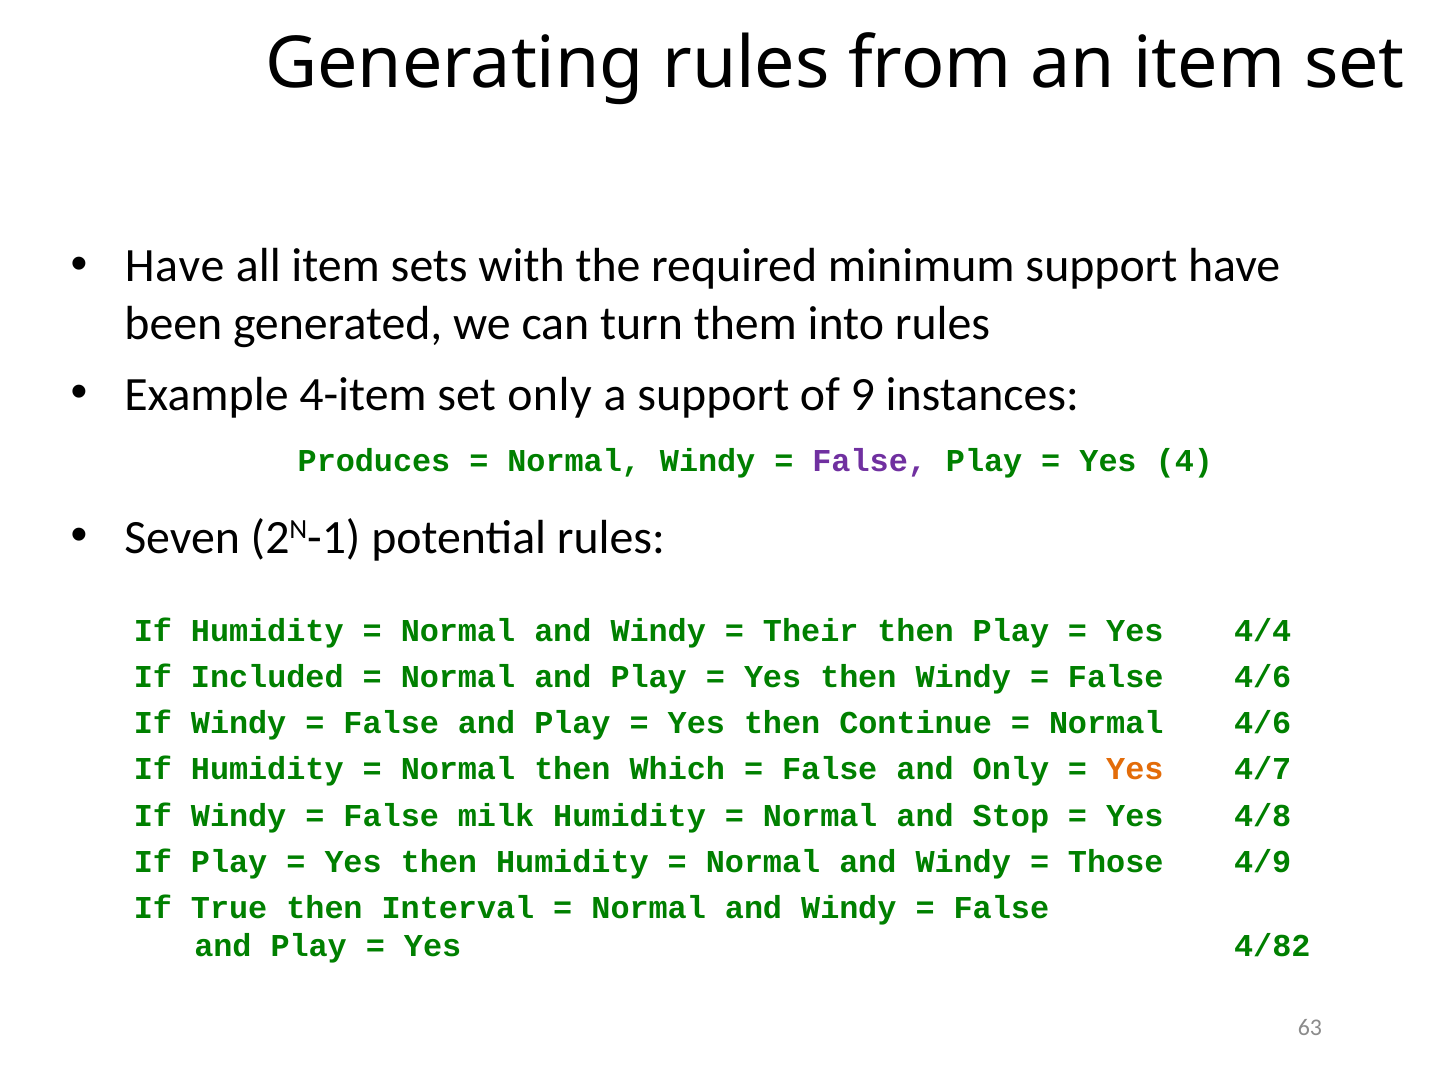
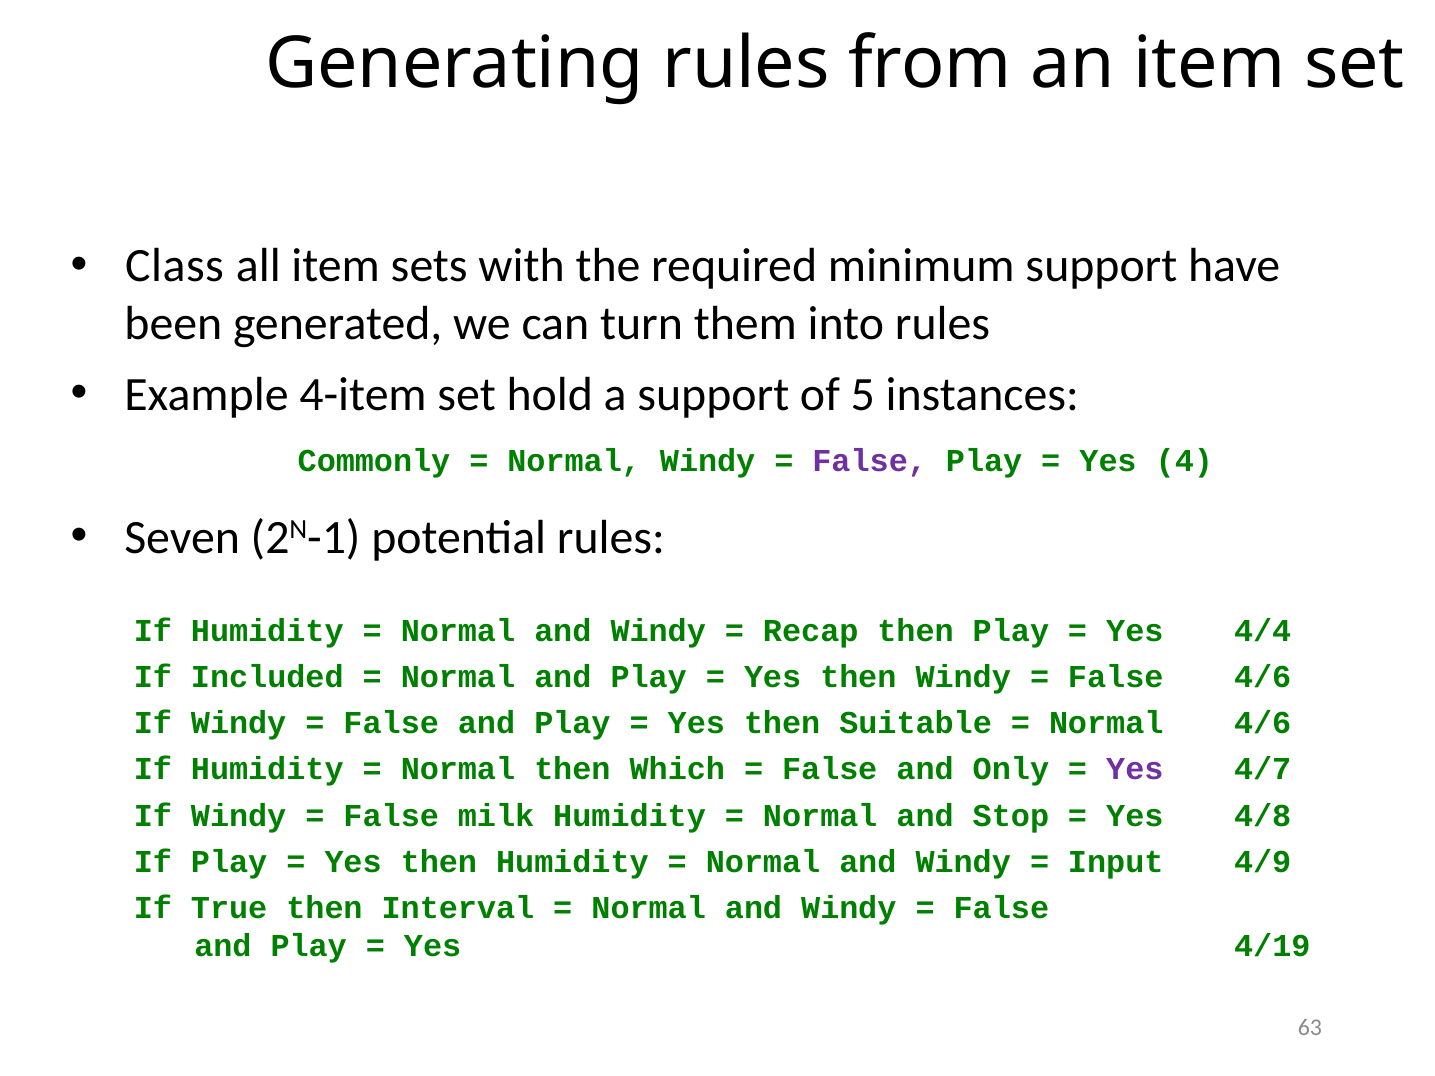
Have at (175, 266): Have -> Class
set only: only -> hold
9: 9 -> 5
Produces: Produces -> Commonly
Their: Their -> Recap
Continue: Continue -> Suitable
Yes at (1135, 770) colour: orange -> purple
Those: Those -> Input
4/82: 4/82 -> 4/19
